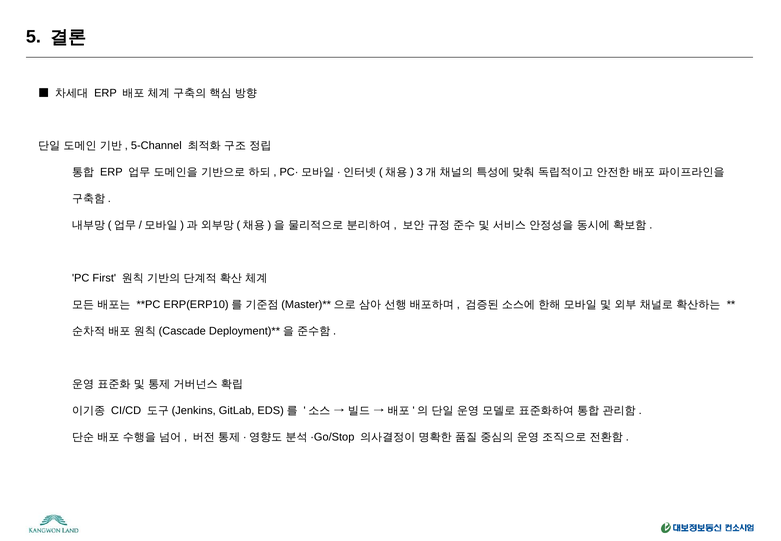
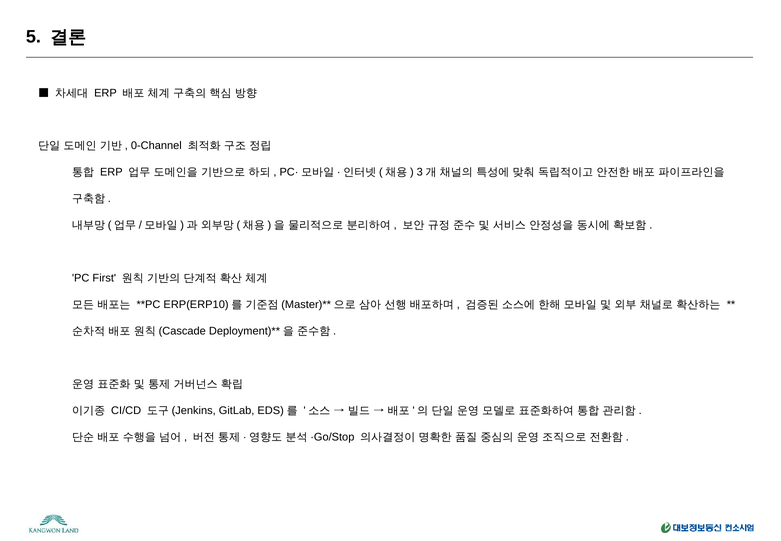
5-Channel: 5-Channel -> 0-Channel
